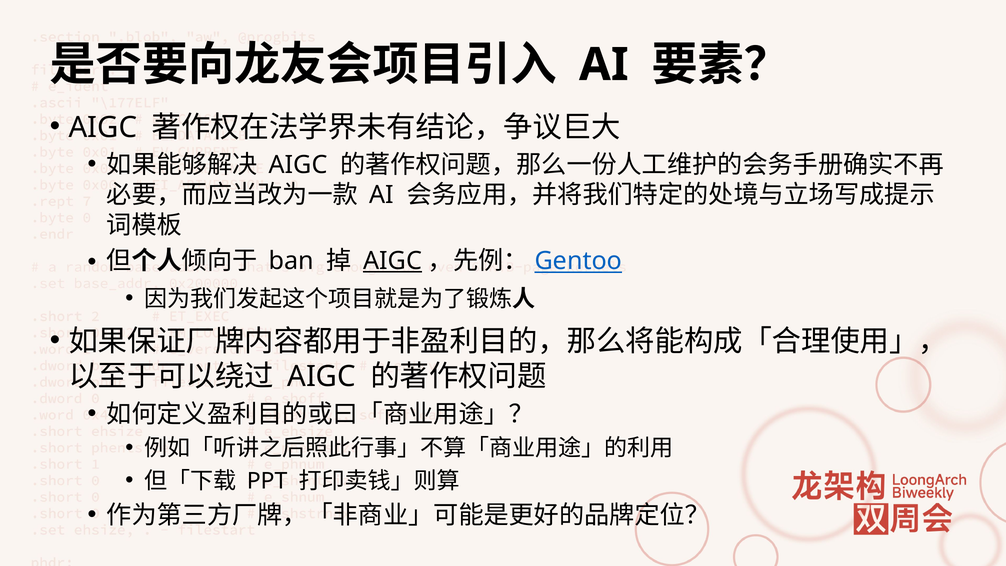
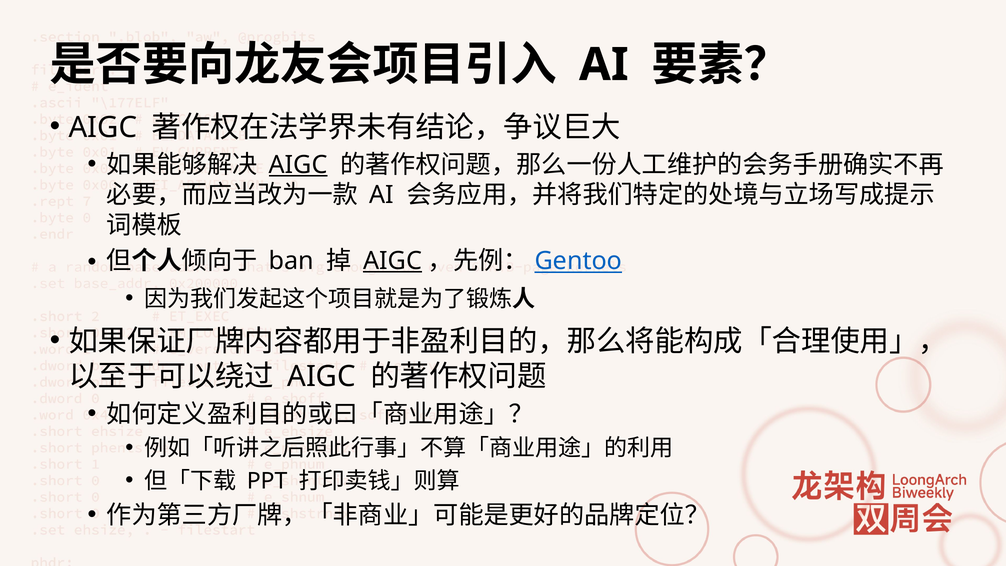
AIGC at (298, 165) underline: none -> present
